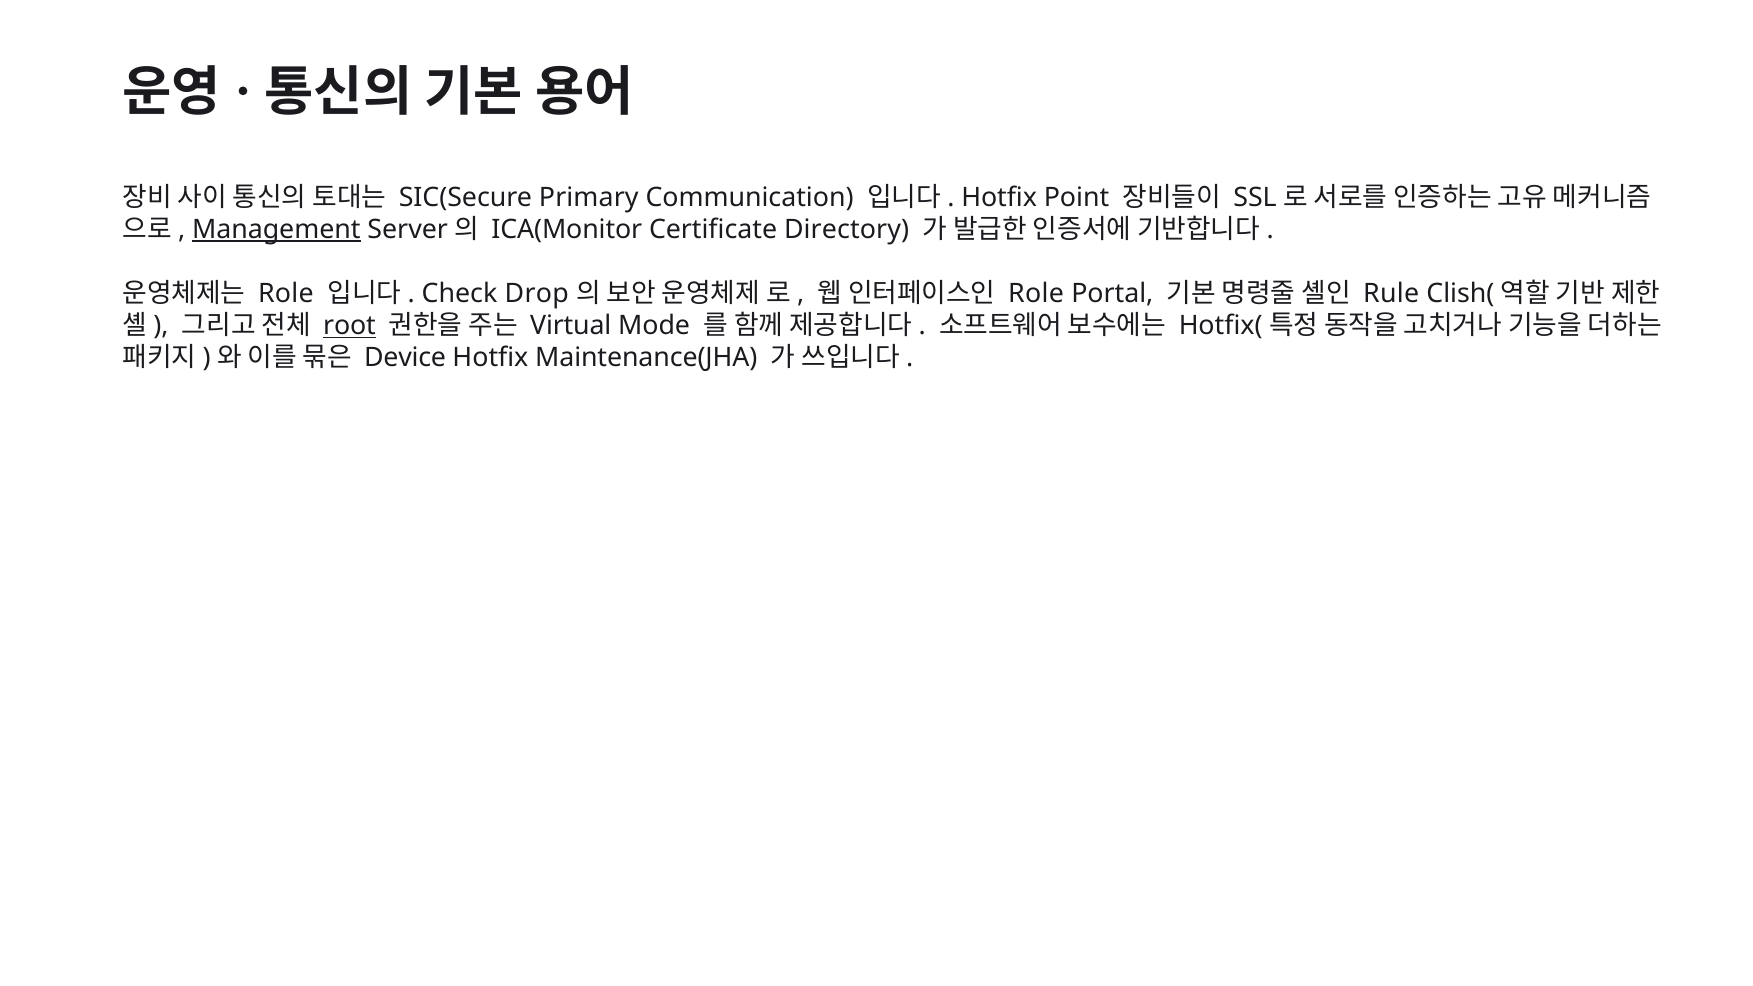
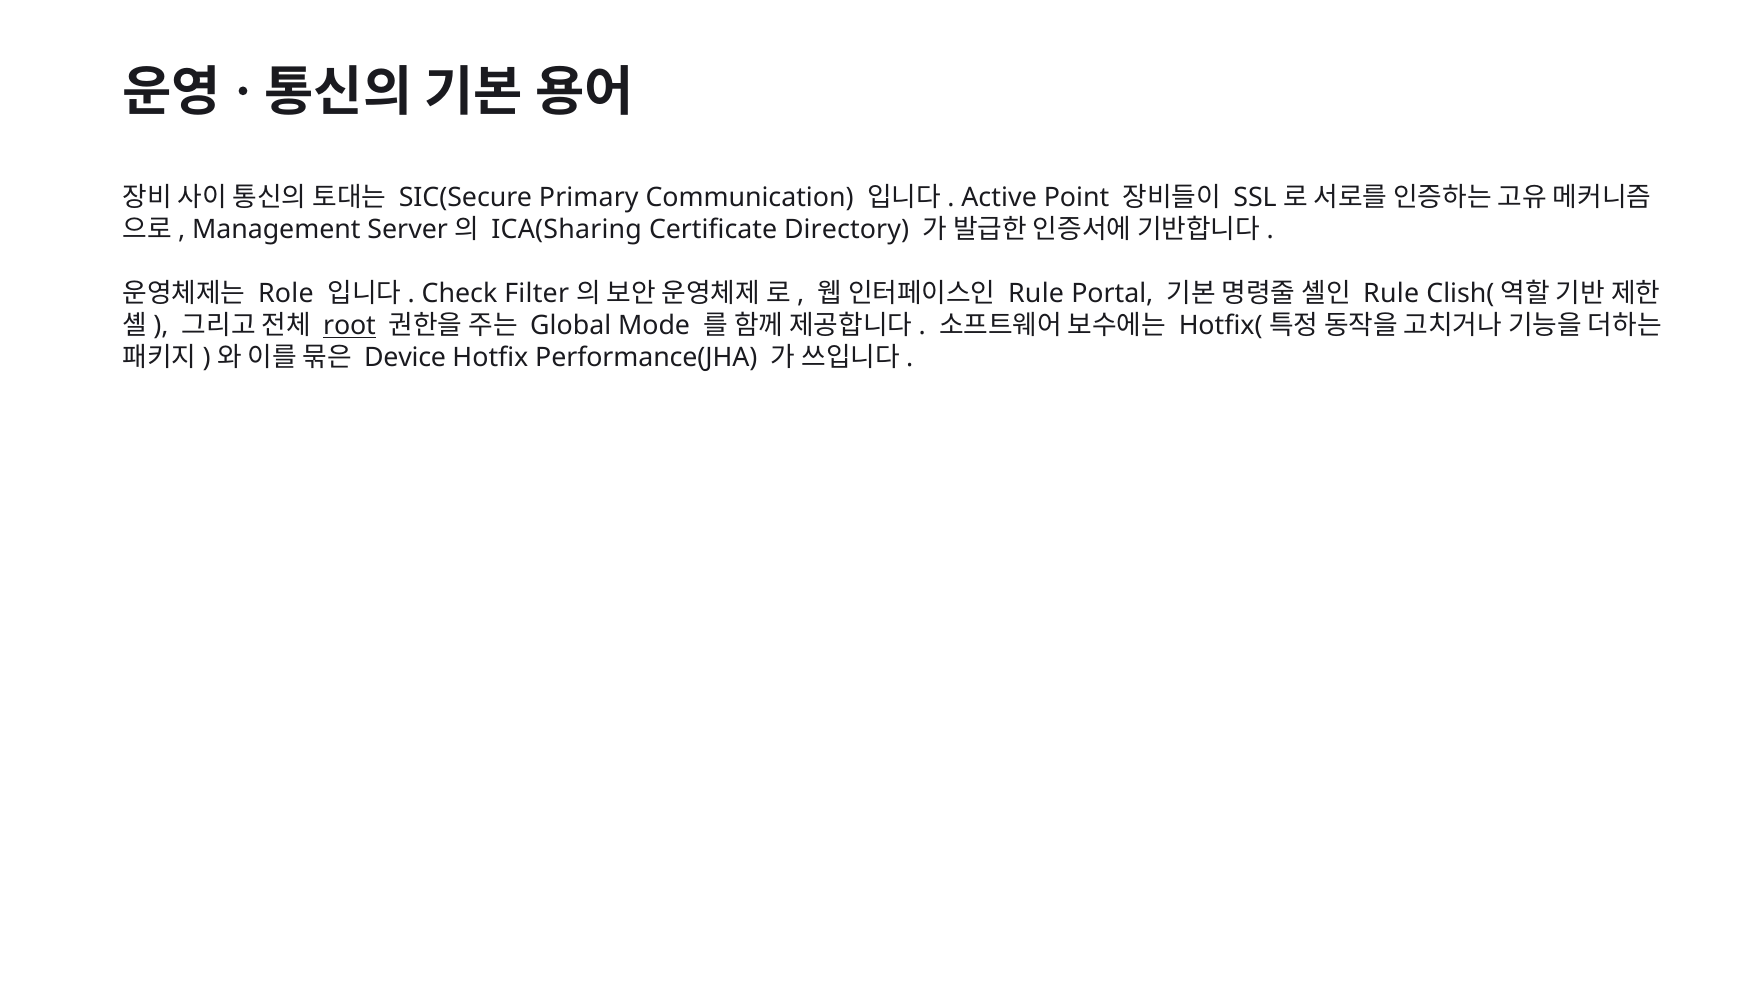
Hotfix at (999, 198): Hotfix -> Active
Management underline: present -> none
ICA(Monitor: ICA(Monitor -> ICA(Sharing
Drop: Drop -> Filter
Role at (1036, 294): Role -> Rule
Virtual: Virtual -> Global
Maintenance(JHA: Maintenance(JHA -> Performance(JHA
